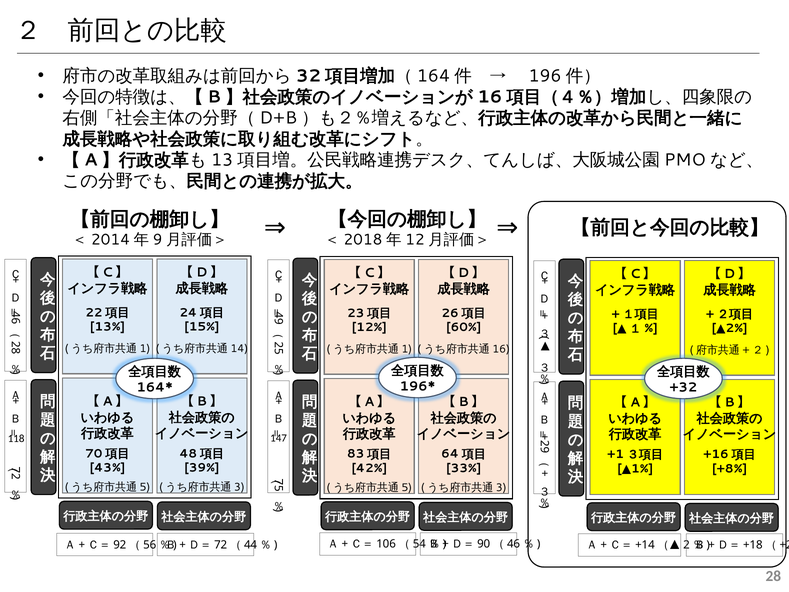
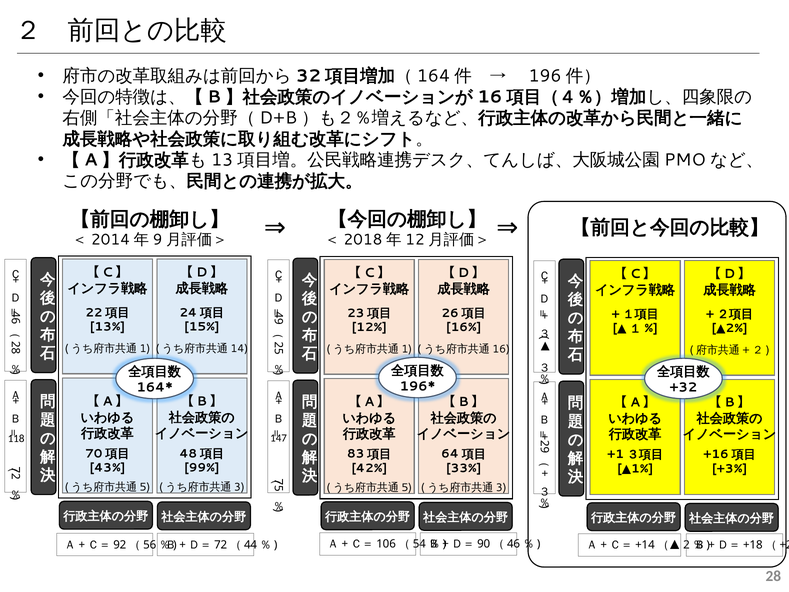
60%: 60% -> 16%
39%: 39% -> 99%
+8%: +8% -> +3%
